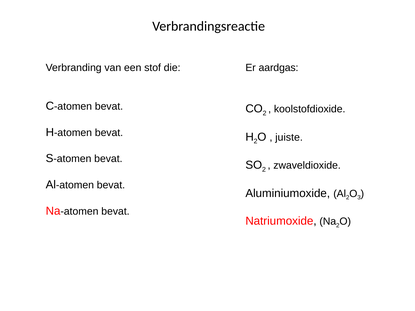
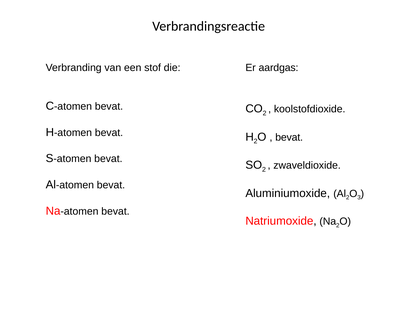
juiste at (289, 137): juiste -> bevat
